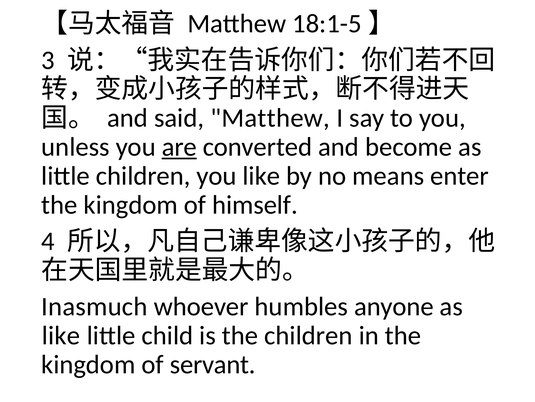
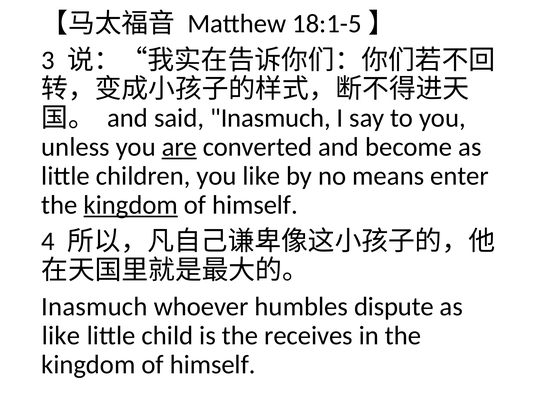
said Matthew: Matthew -> Inasmuch
kingdom at (131, 205) underline: none -> present
anyone: anyone -> dispute
the children: children -> receives
servant at (213, 364): servant -> himself
